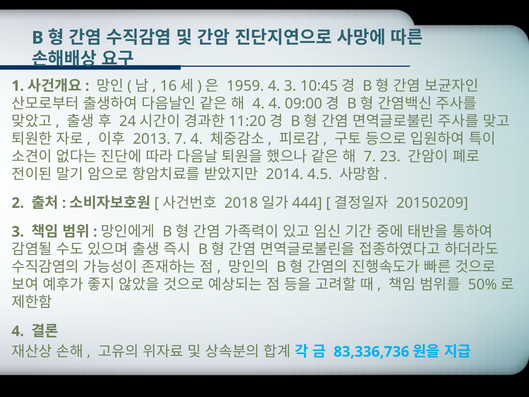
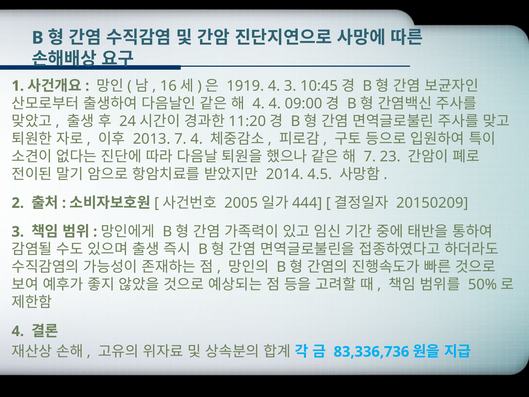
1959: 1959 -> 1919
2018: 2018 -> 2005
